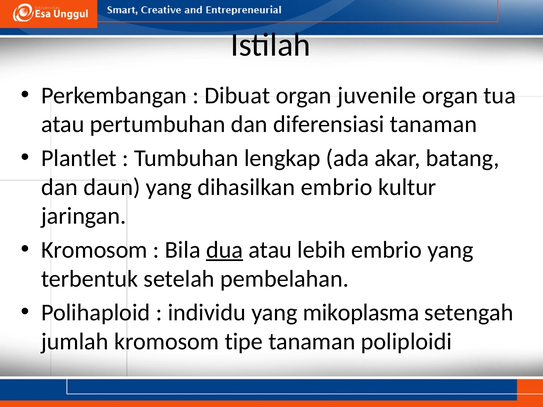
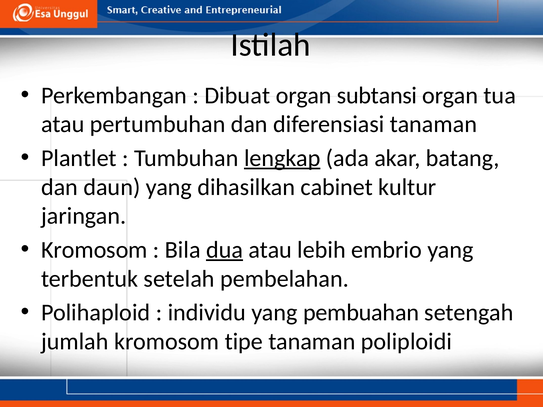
juvenile: juvenile -> subtansi
lengkap underline: none -> present
dihasilkan embrio: embrio -> cabinet
mikoplasma: mikoplasma -> pembuahan
